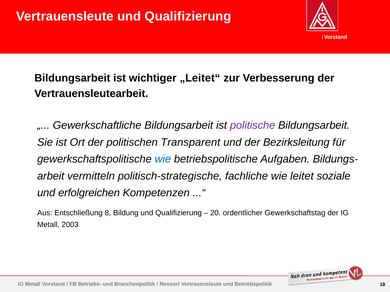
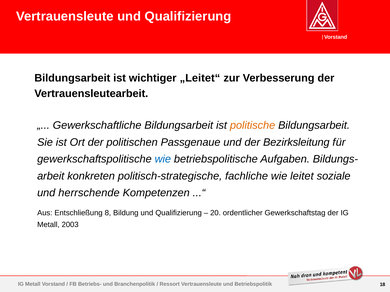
politische colour: purple -> orange
Transparent: Transparent -> Passgenaue
vermitteln: vermitteln -> konkreten
erfolgreichen: erfolgreichen -> herrschende
